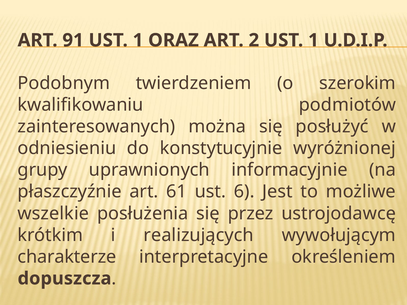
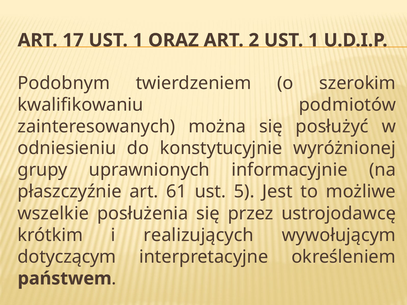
91: 91 -> 17
6: 6 -> 5
charakterze: charakterze -> dotyczącym
dopuszcza: dopuszcza -> państwem
